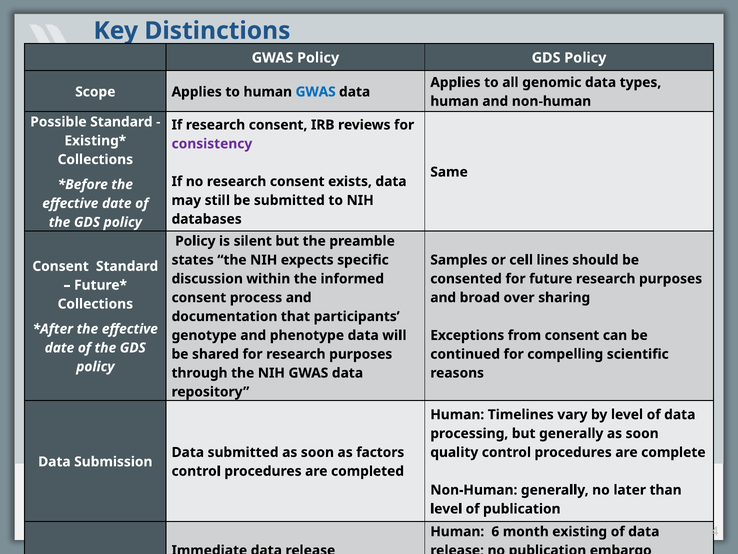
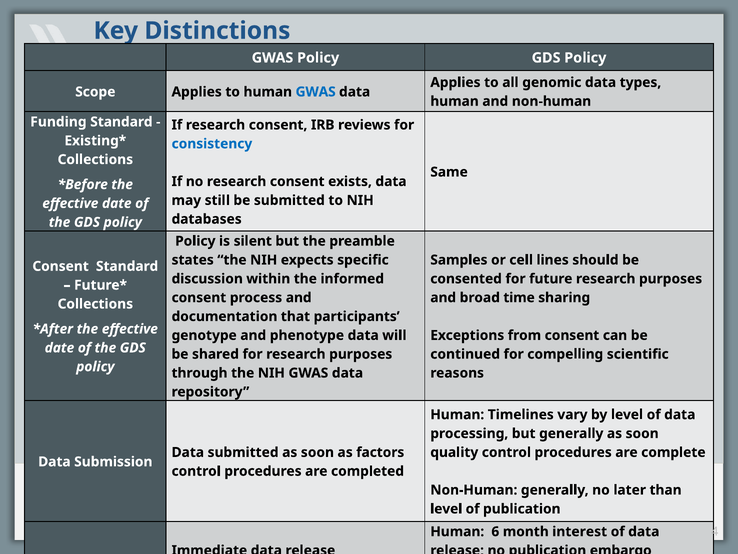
Possible: Possible -> Funding
consistency colour: purple -> blue
broad over: over -> time
existing: existing -> interest
